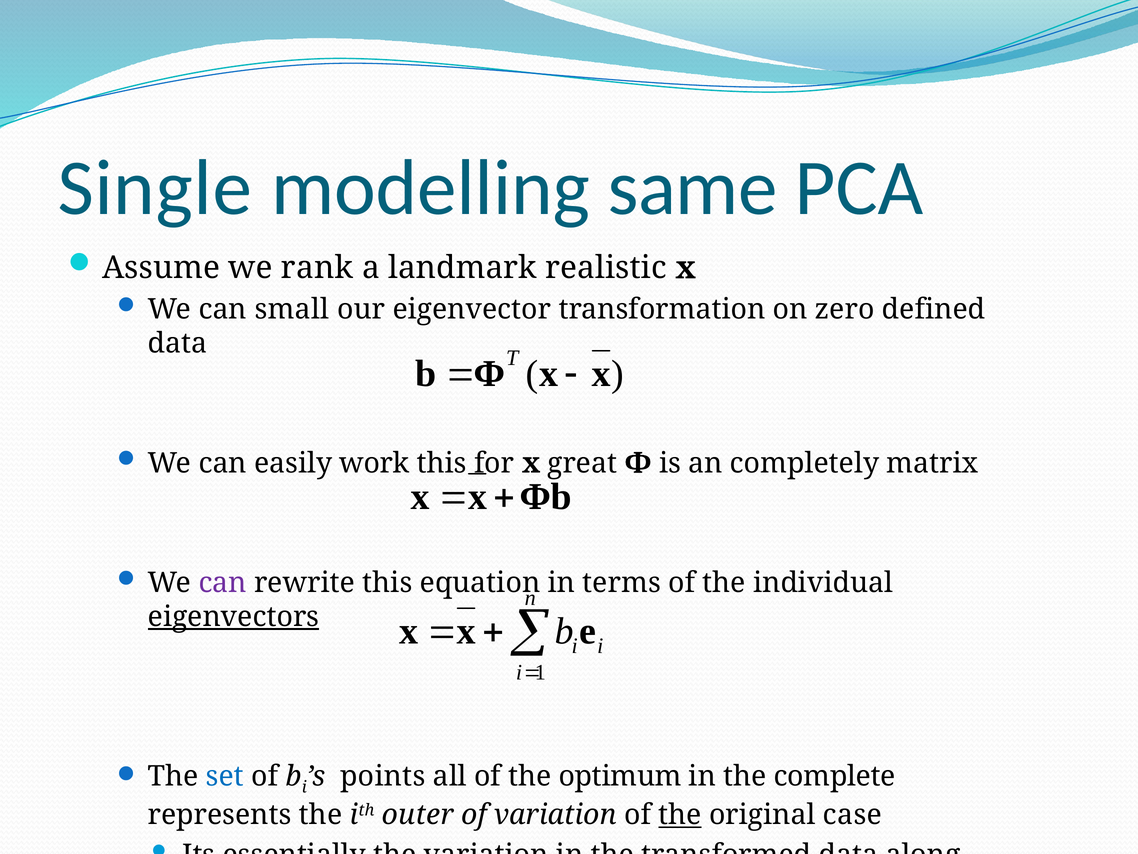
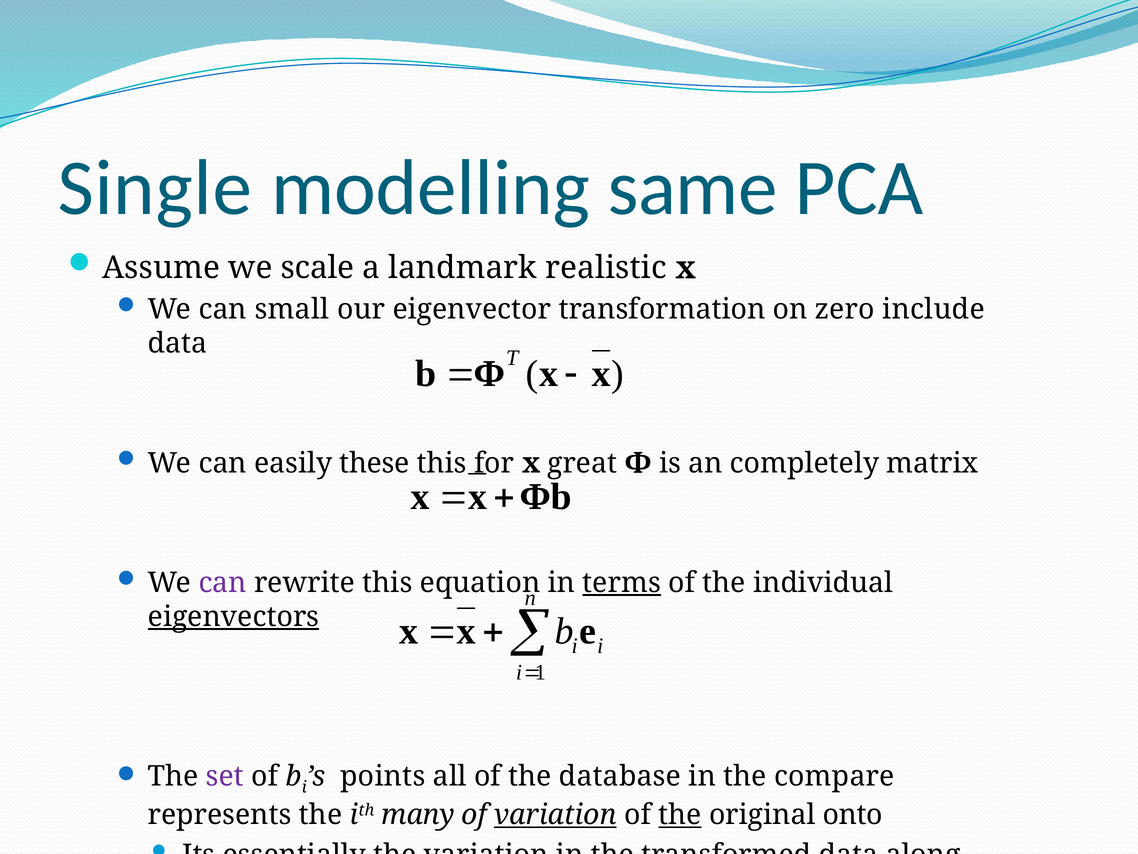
rank: rank -> scale
defined: defined -> include
work: work -> these
terms underline: none -> present
set colour: blue -> purple
optimum: optimum -> database
complete: complete -> compare
outer: outer -> many
variation at (555, 815) underline: none -> present
case: case -> onto
